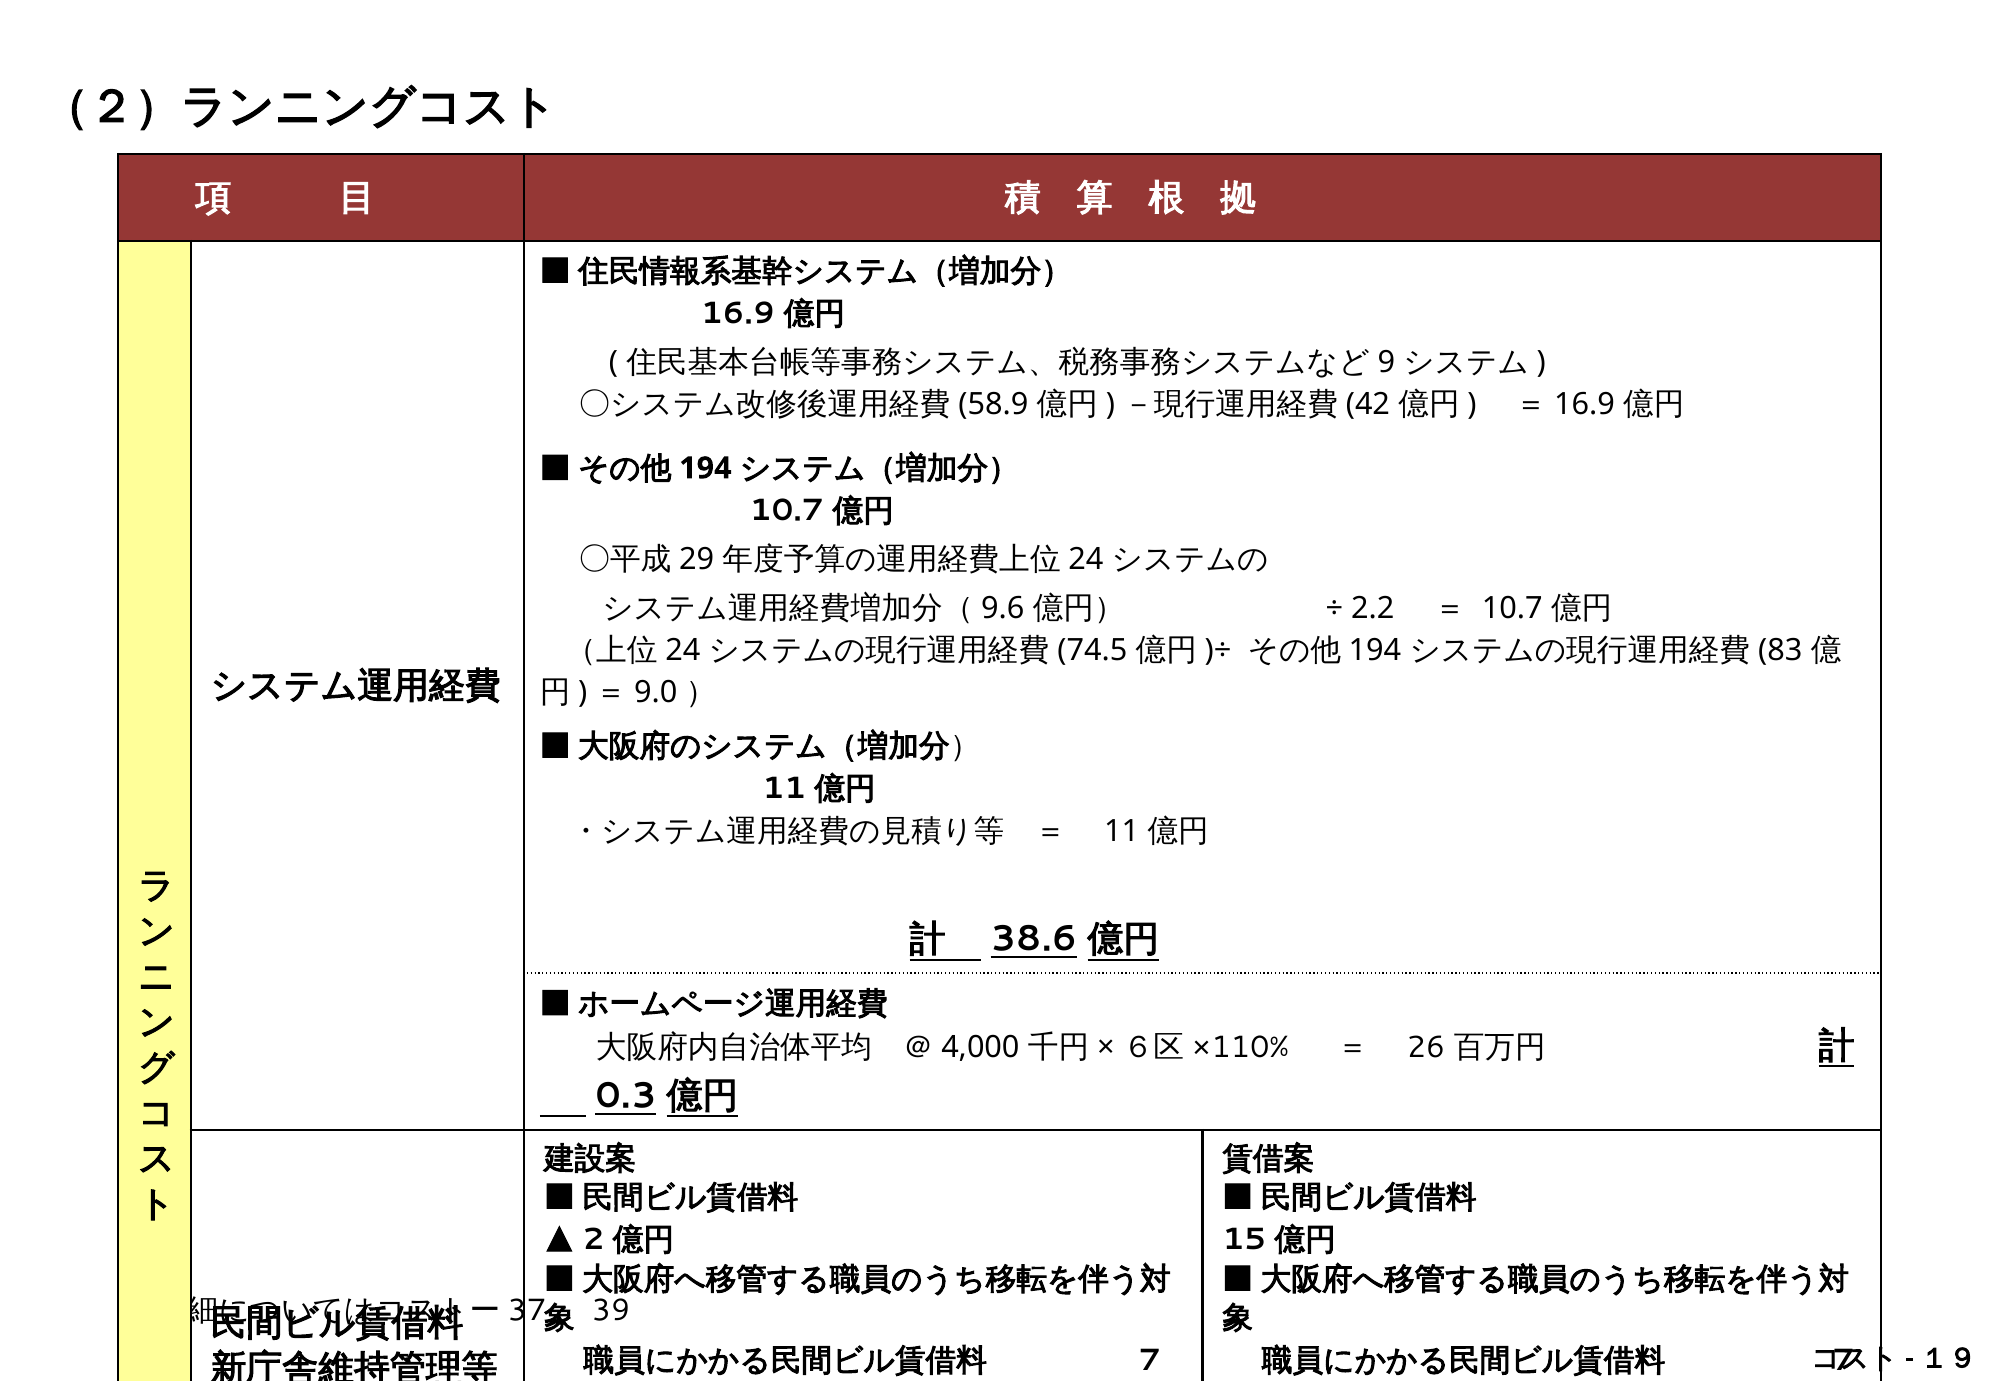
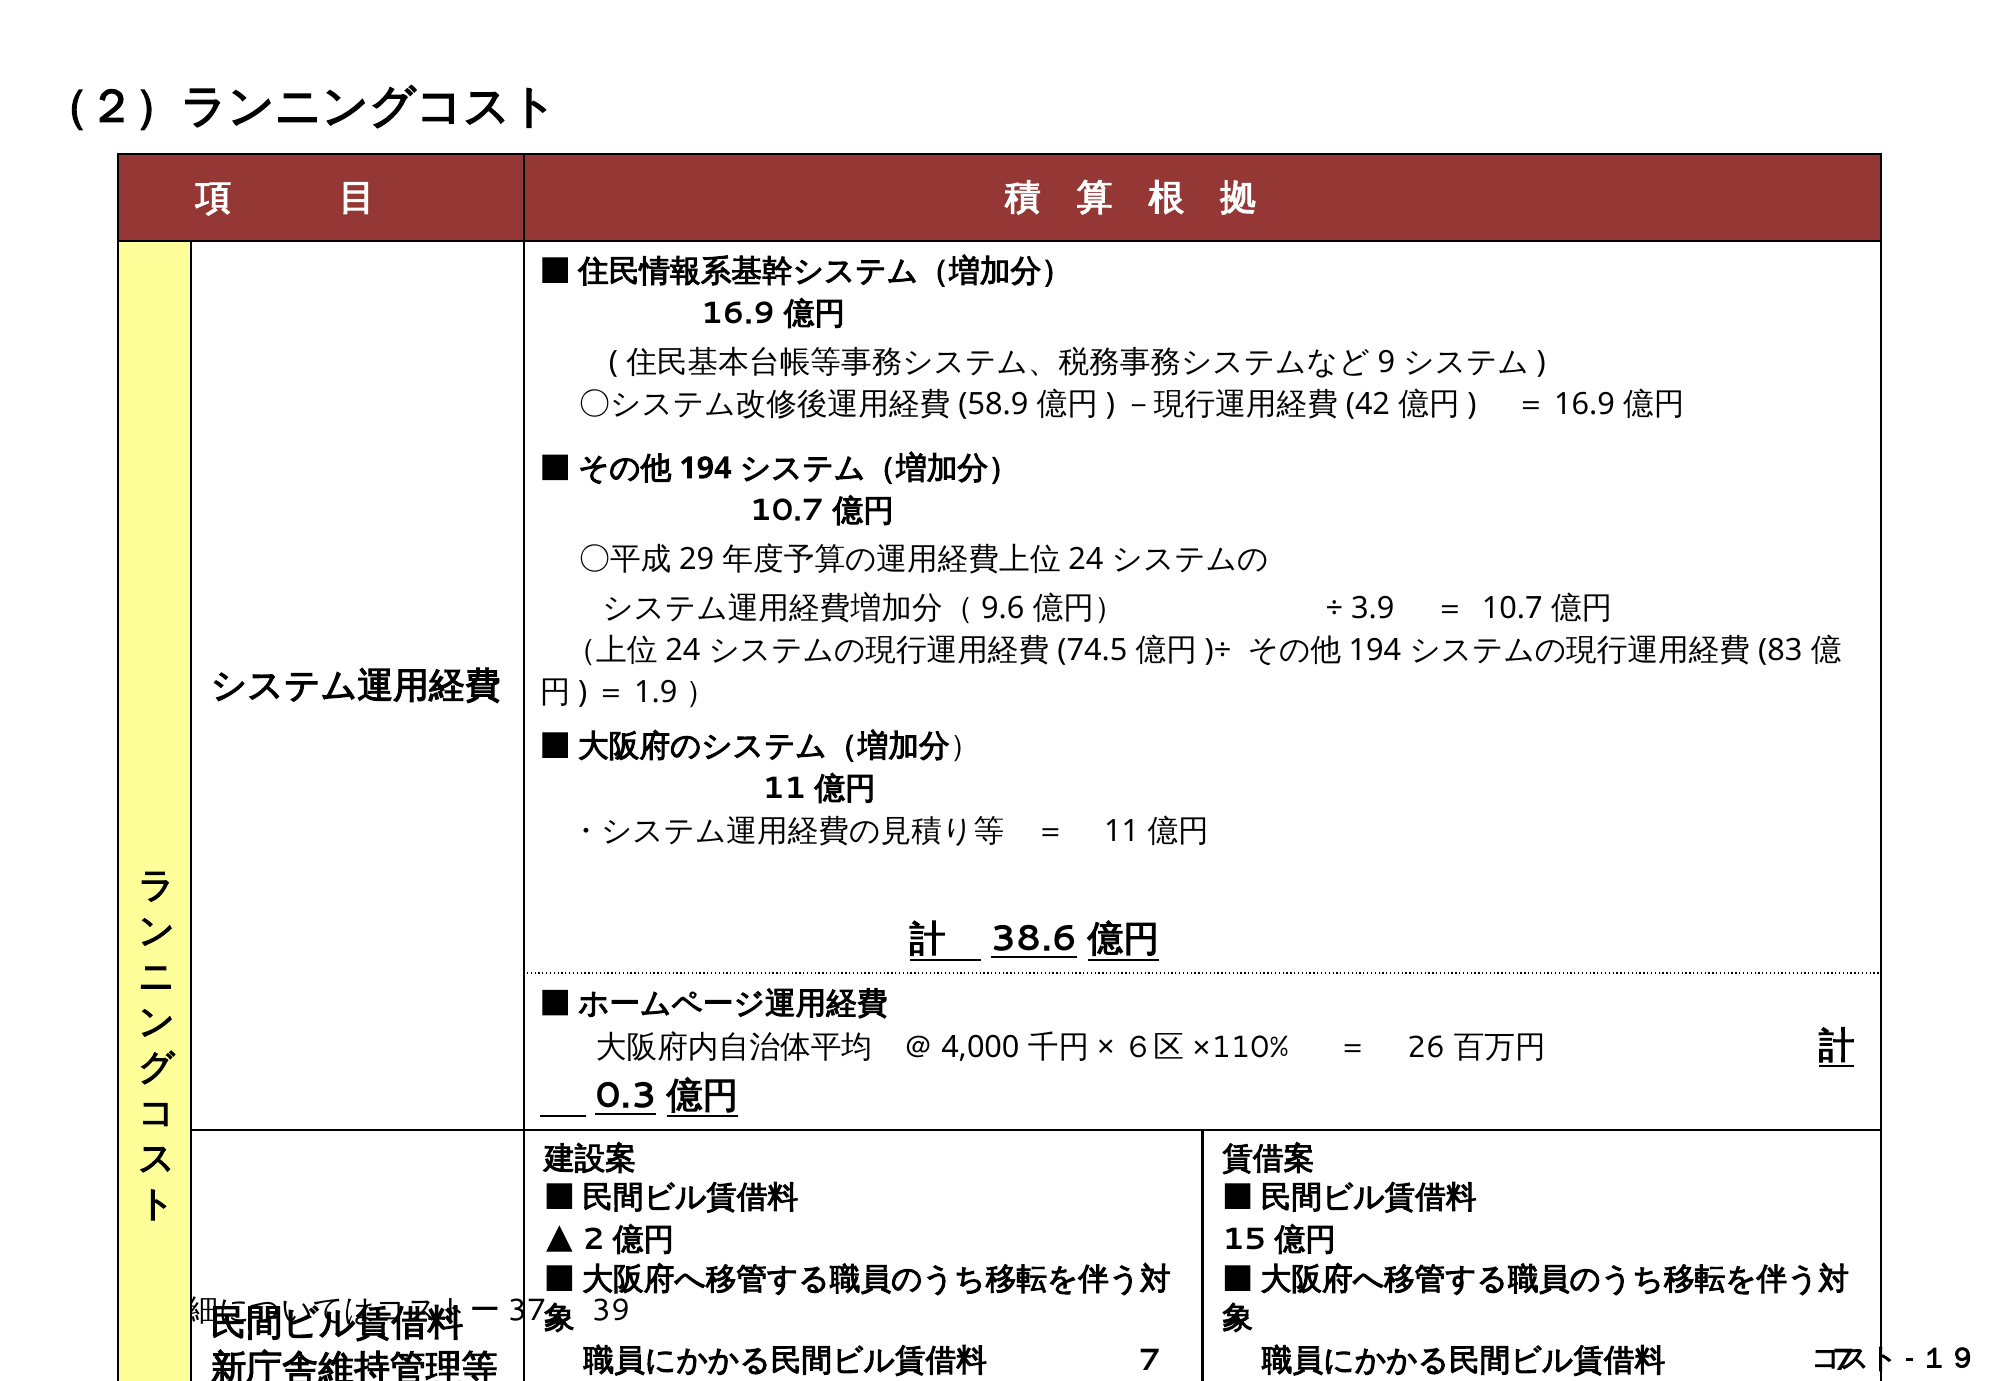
2.2: 2.2 -> 3.9
9.0: 9.0 -> 1.9
